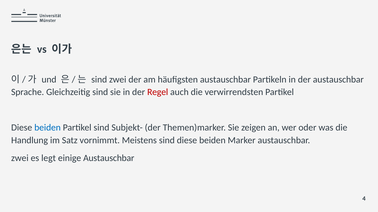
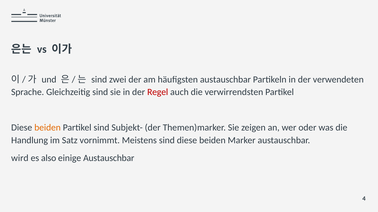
der austauschbar: austauschbar -> verwendeten
beiden at (48, 128) colour: blue -> orange
zwei at (20, 158): zwei -> wird
legt: legt -> also
